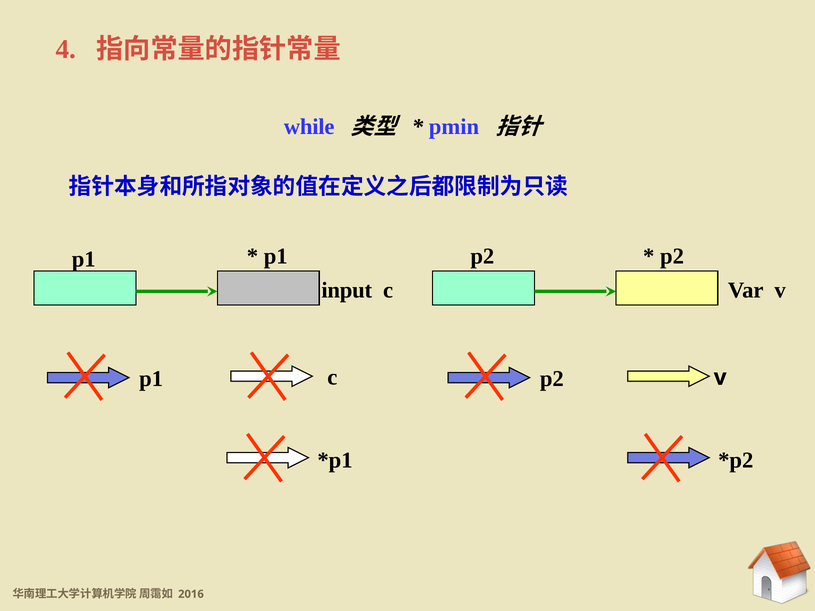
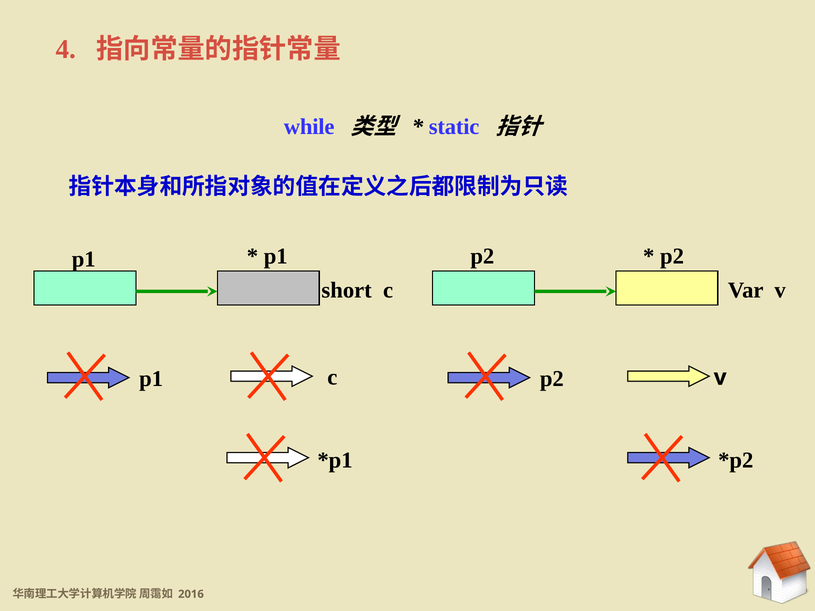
pmin: pmin -> static
input: input -> short
